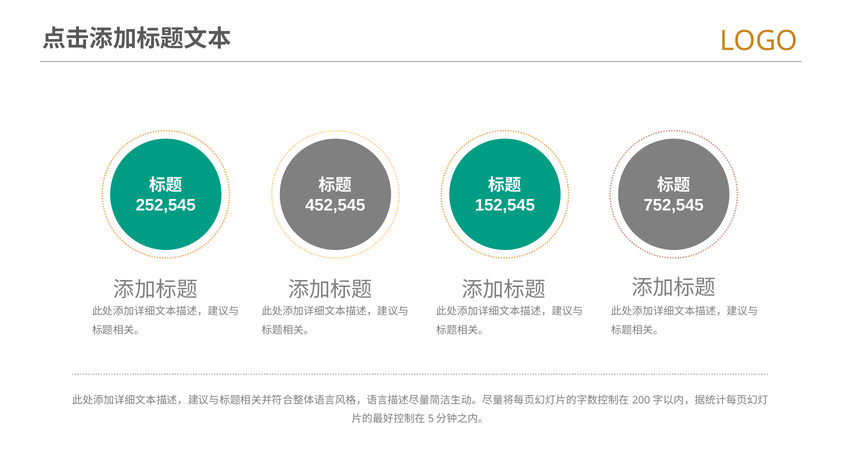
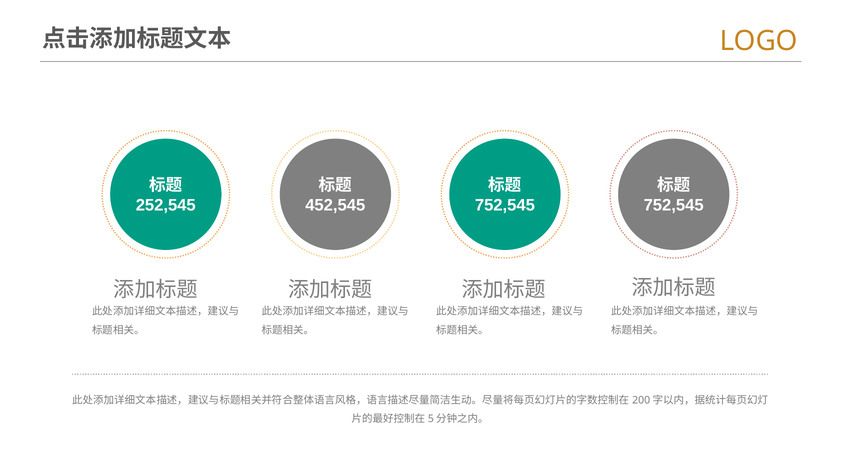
152,545 at (505, 205): 152,545 -> 752,545
